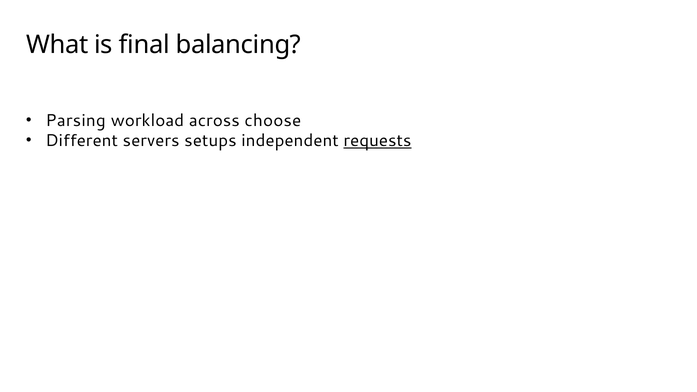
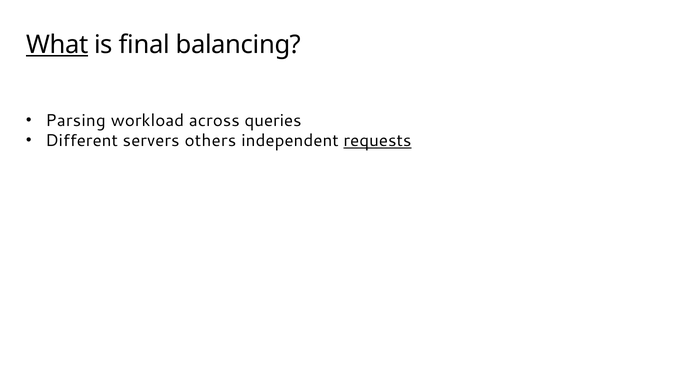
What underline: none -> present
choose: choose -> queries
setups: setups -> others
